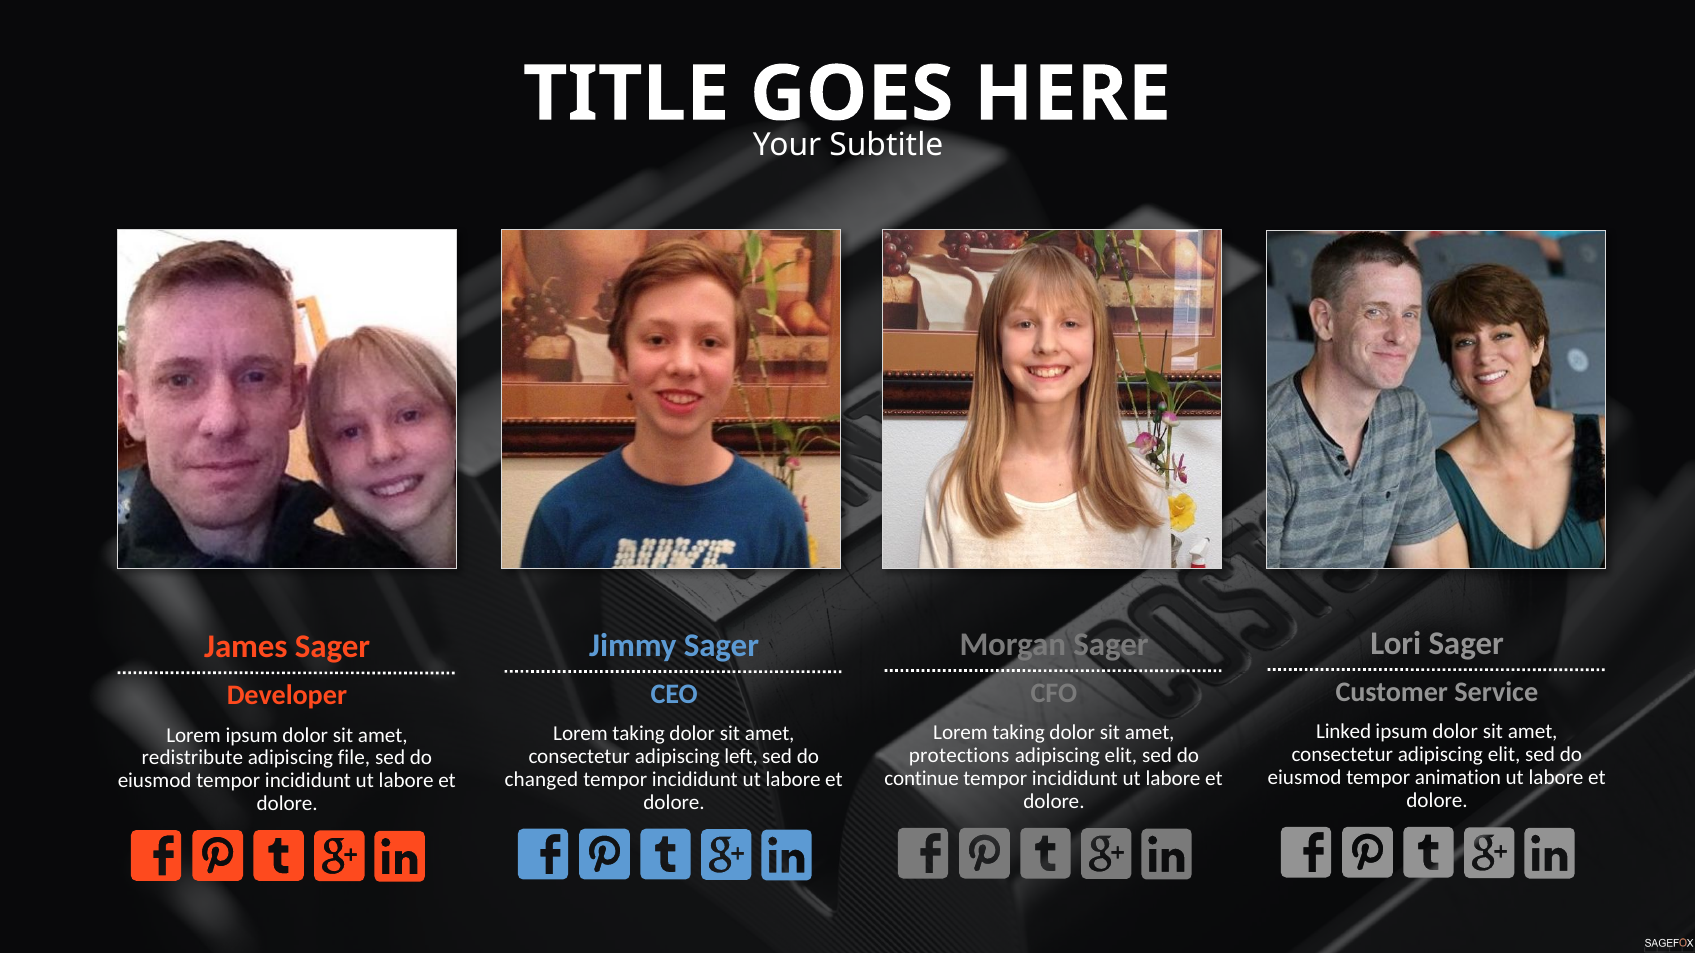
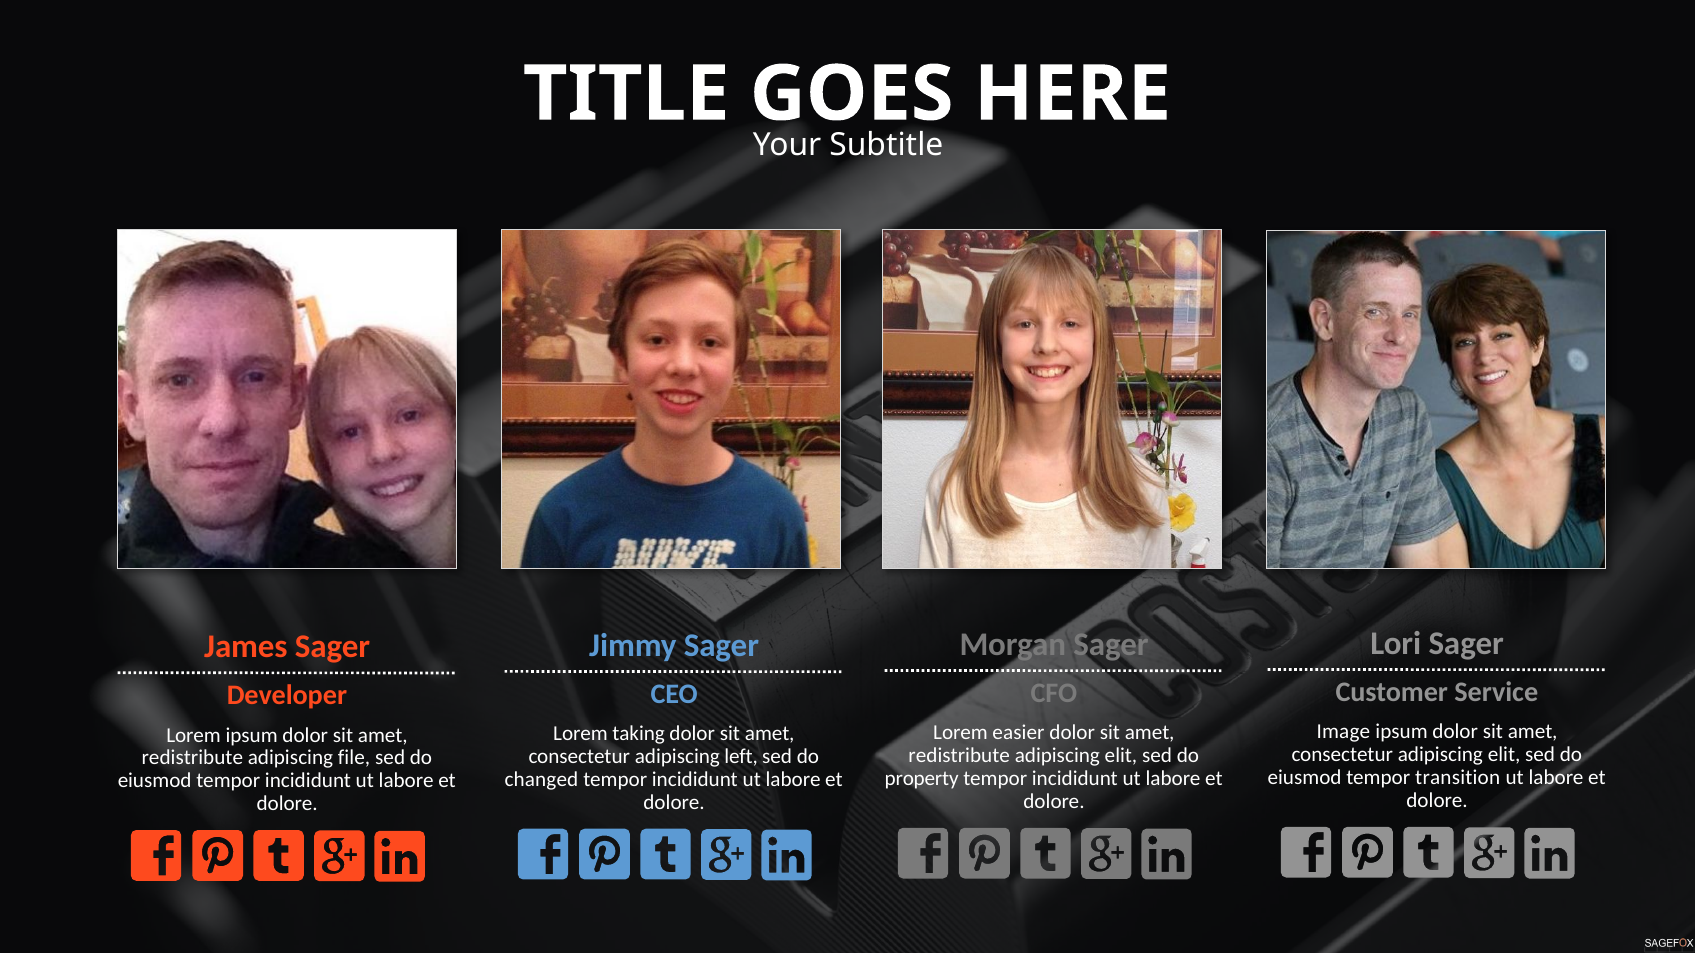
Linked: Linked -> Image
taking at (1019, 733): taking -> easier
protections at (959, 756): protections -> redistribute
animation: animation -> transition
continue: continue -> property
